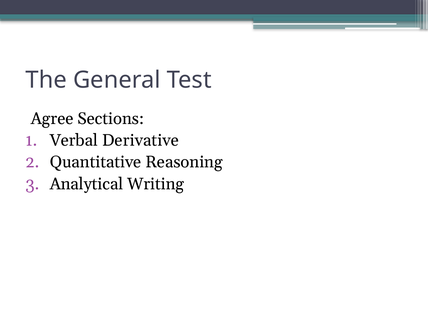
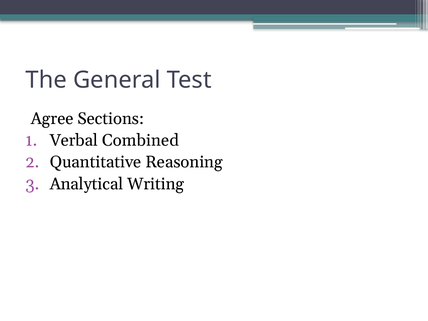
Derivative: Derivative -> Combined
